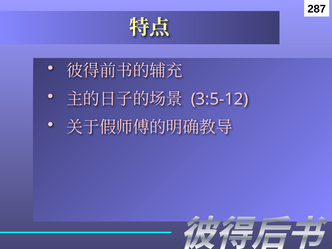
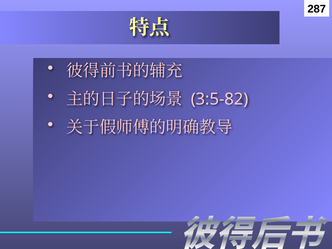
3:5-12: 3:5-12 -> 3:5-82
